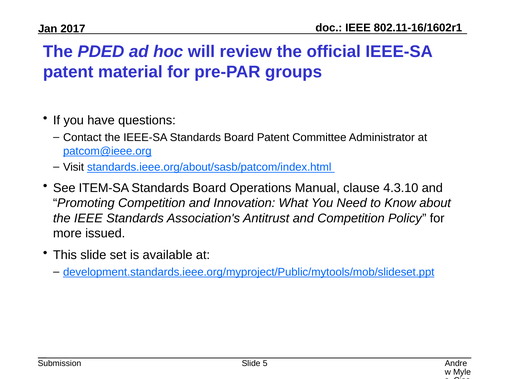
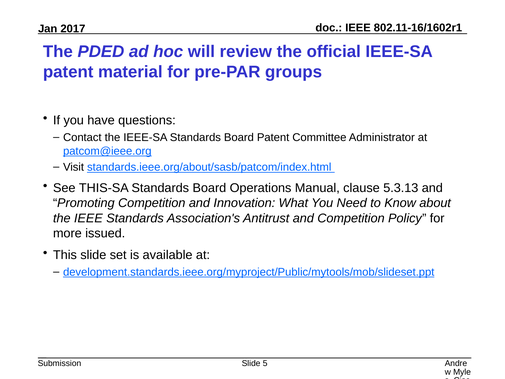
ITEM-SA: ITEM-SA -> THIS-SA
4.3.10: 4.3.10 -> 5.3.13
